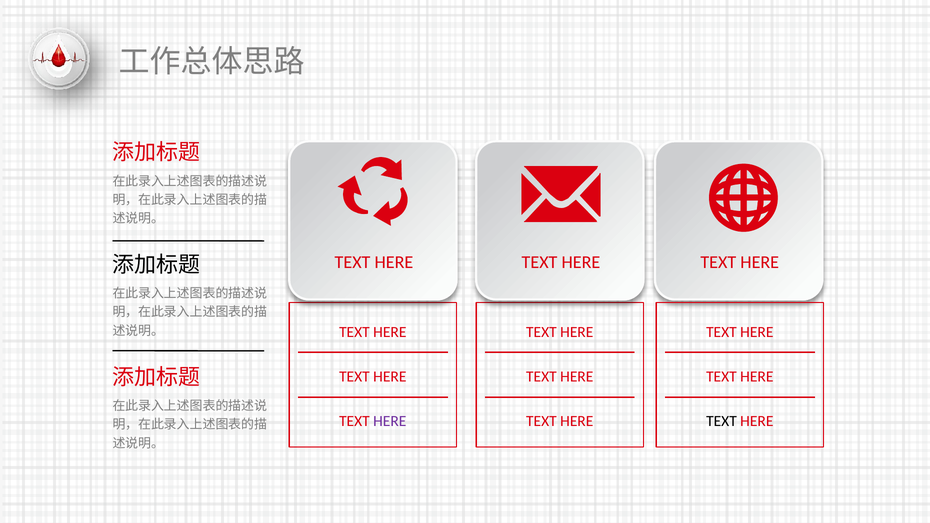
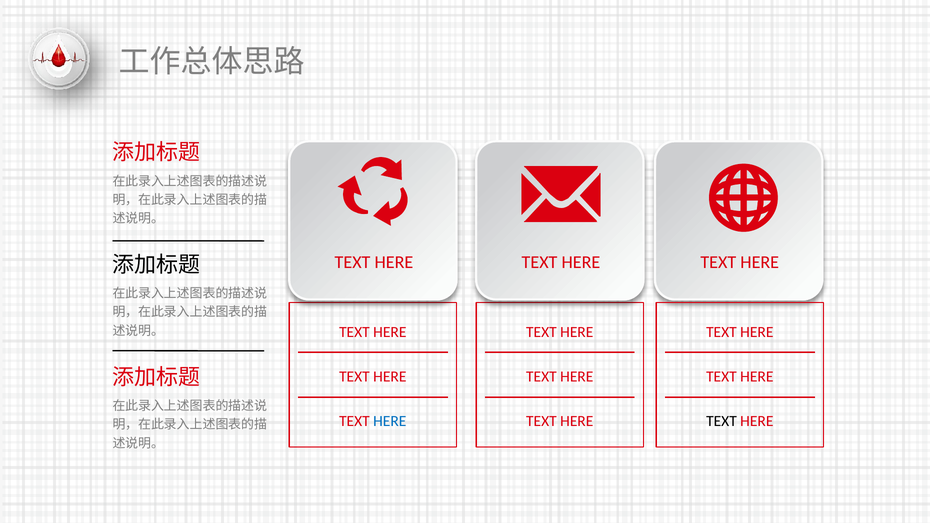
HERE at (390, 421) colour: purple -> blue
